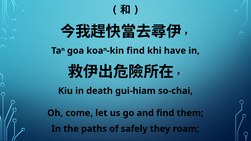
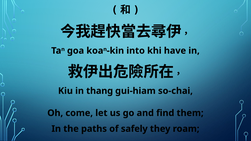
find at (136, 51): find -> into
death: death -> thang
